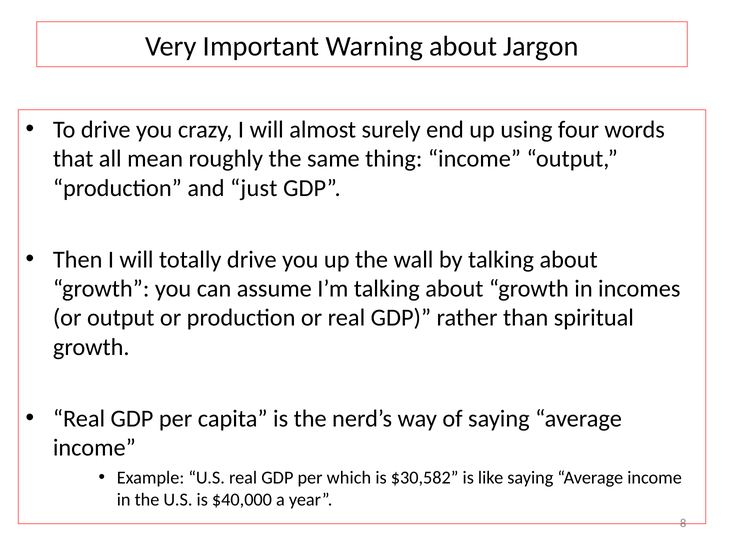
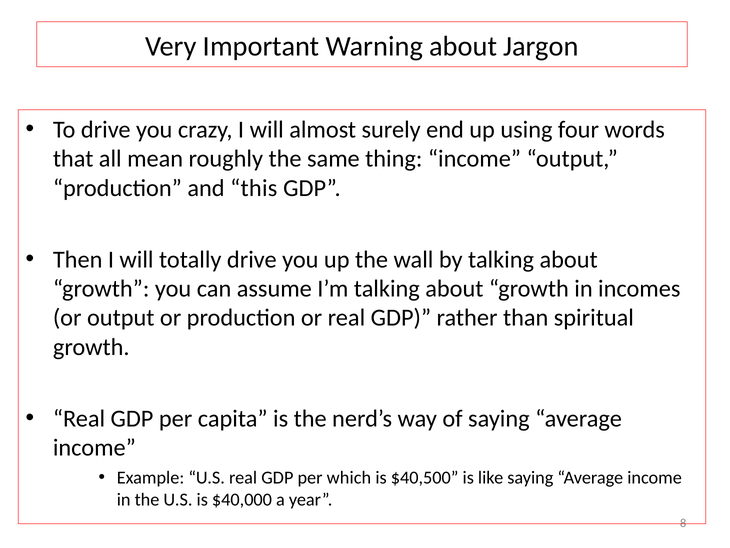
just: just -> this
$30,582: $30,582 -> $40,500
